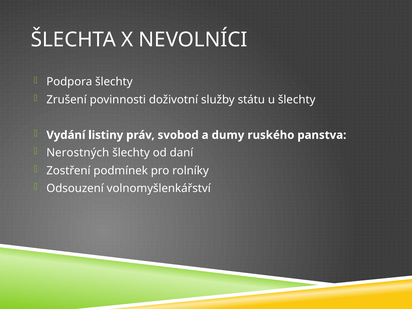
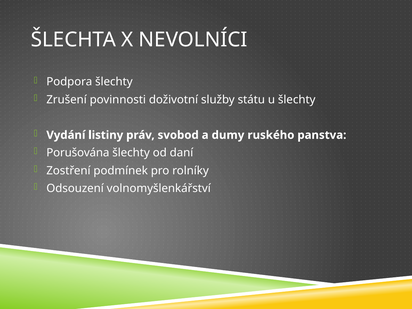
Nerostných: Nerostných -> Porušována
